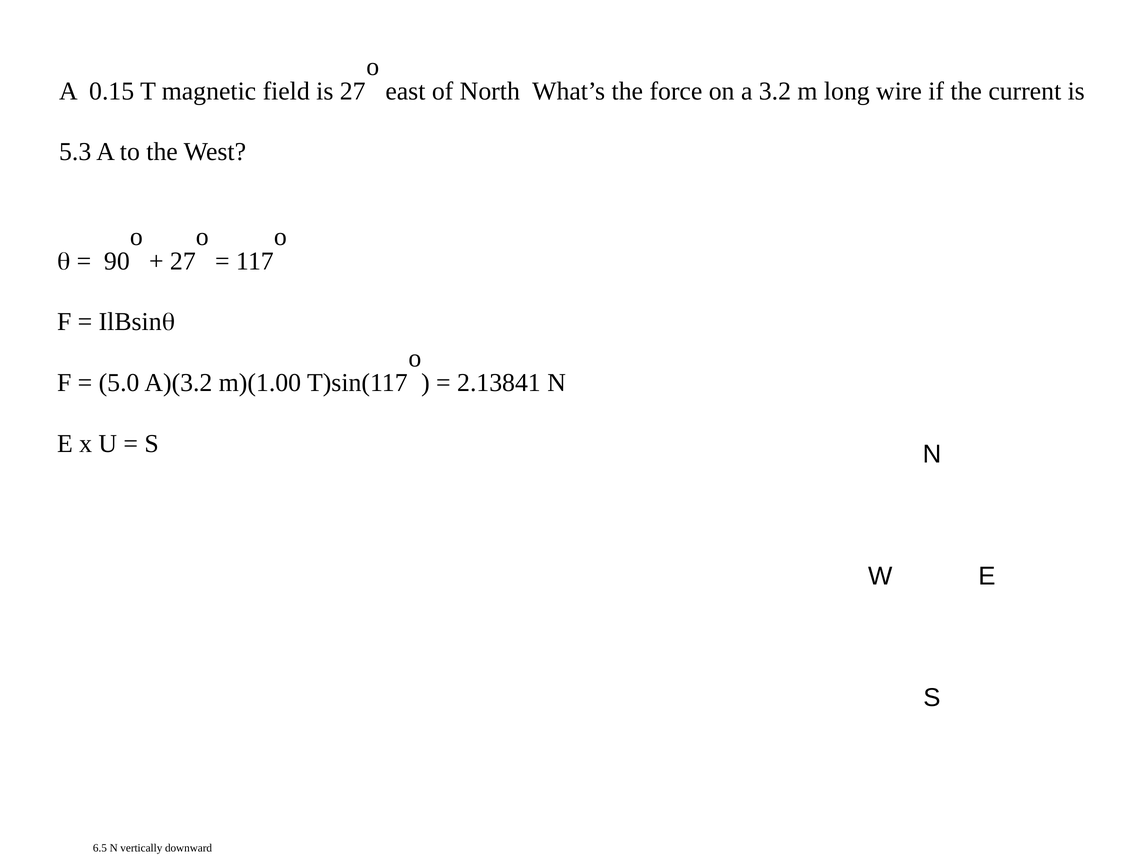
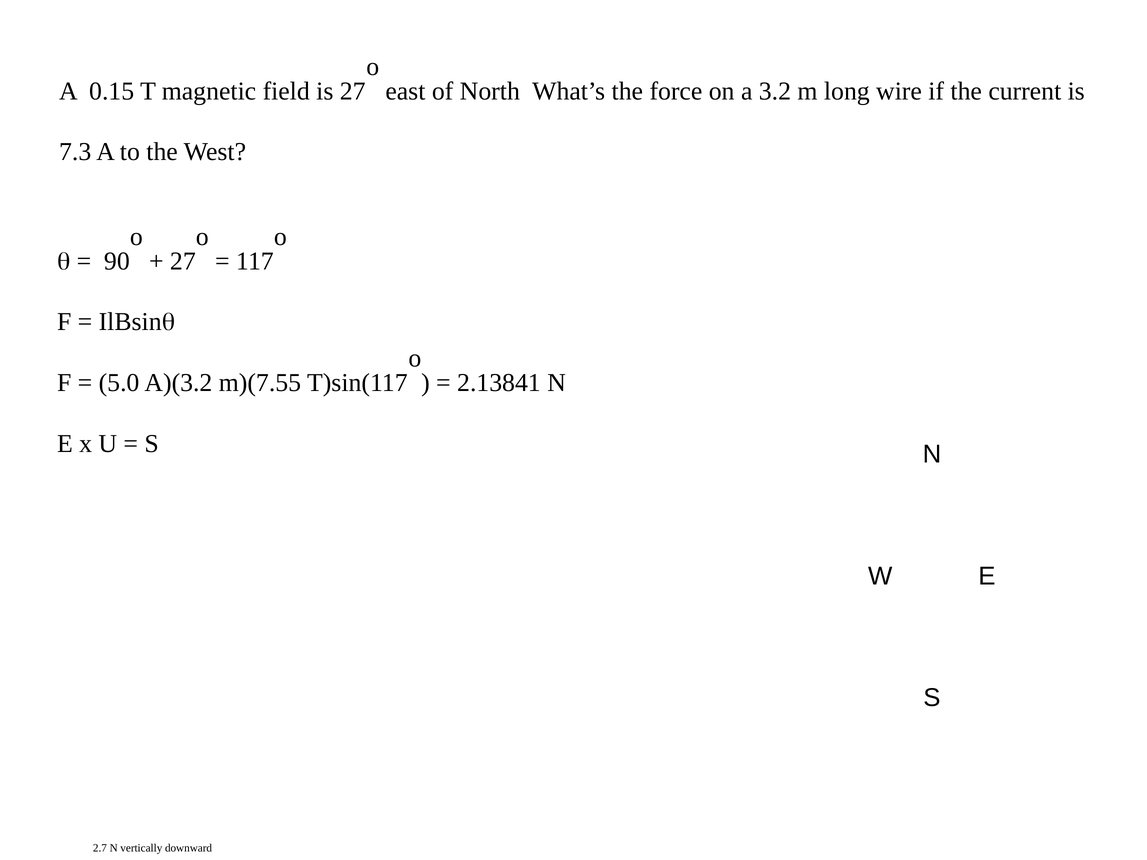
5.3: 5.3 -> 7.3
m)(1.00: m)(1.00 -> m)(7.55
6.5: 6.5 -> 2.7
